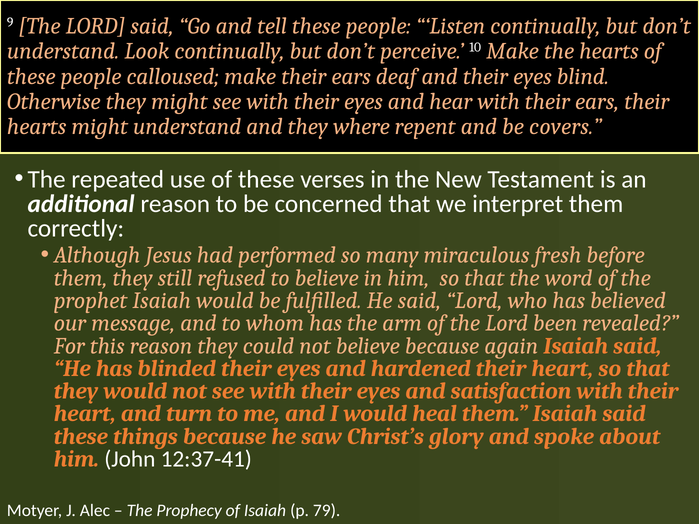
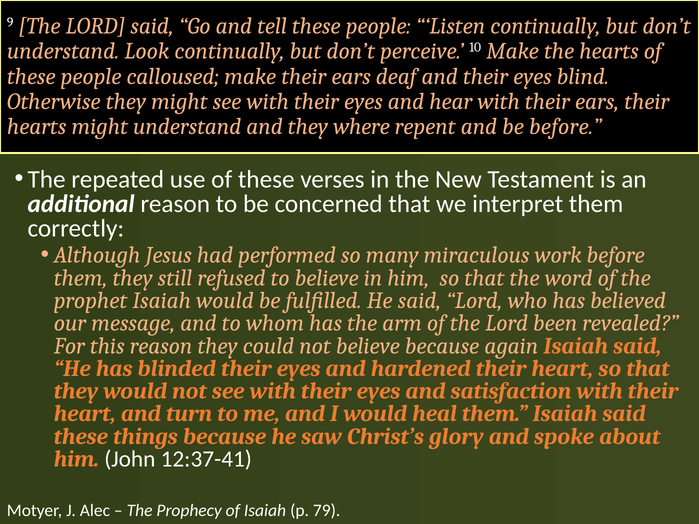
be covers: covers -> before
fresh: fresh -> work
